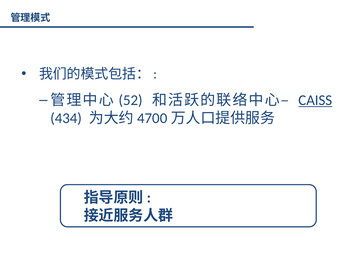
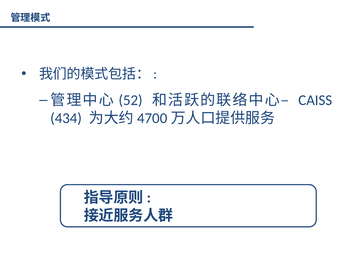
CAISS underline: present -> none
